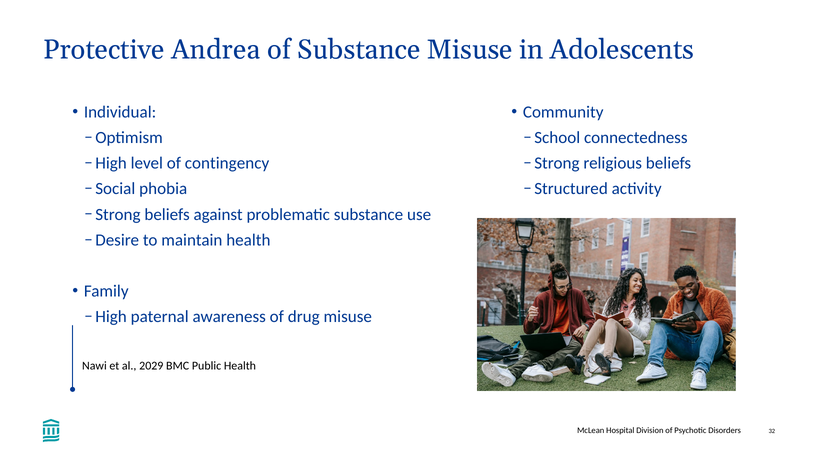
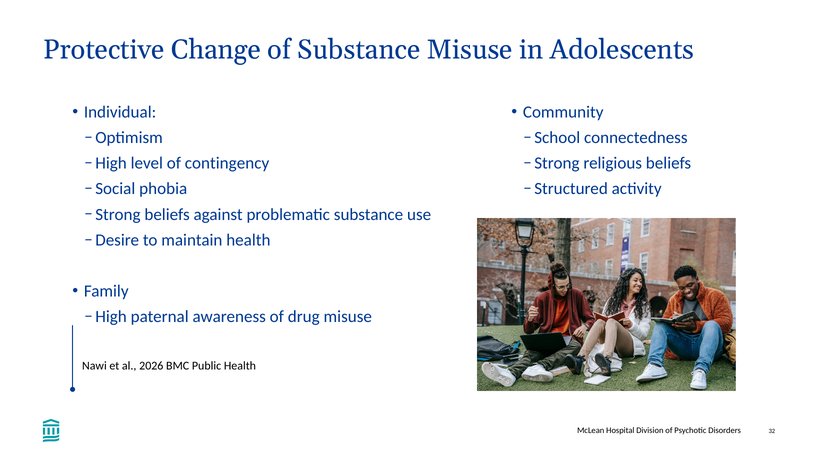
Andrea: Andrea -> Change
2029: 2029 -> 2026
